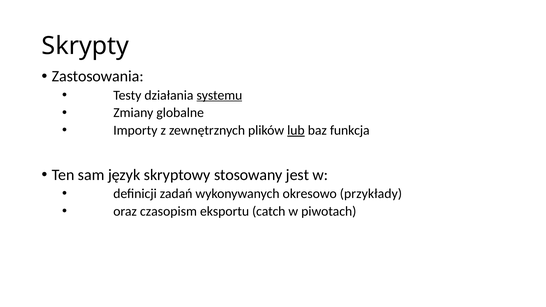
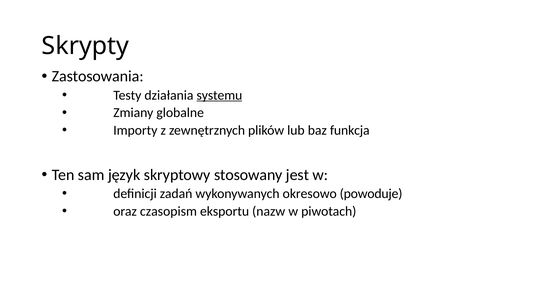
lub underline: present -> none
przykłady: przykłady -> powoduje
catch: catch -> nazw
